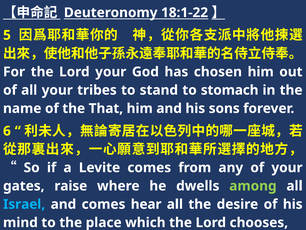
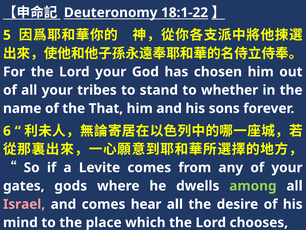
stomach: stomach -> whether
raise: raise -> gods
Israel colour: light blue -> pink
